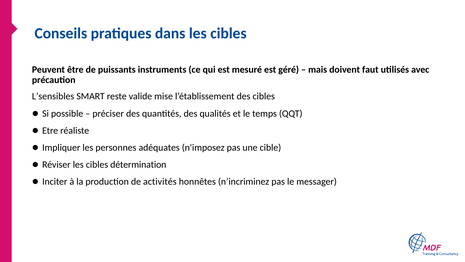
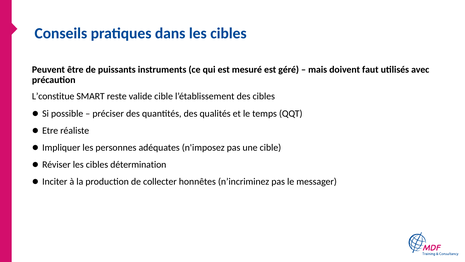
L’sensibles: L’sensibles -> L’constitue
valide mise: mise -> cible
activités: activités -> collecter
